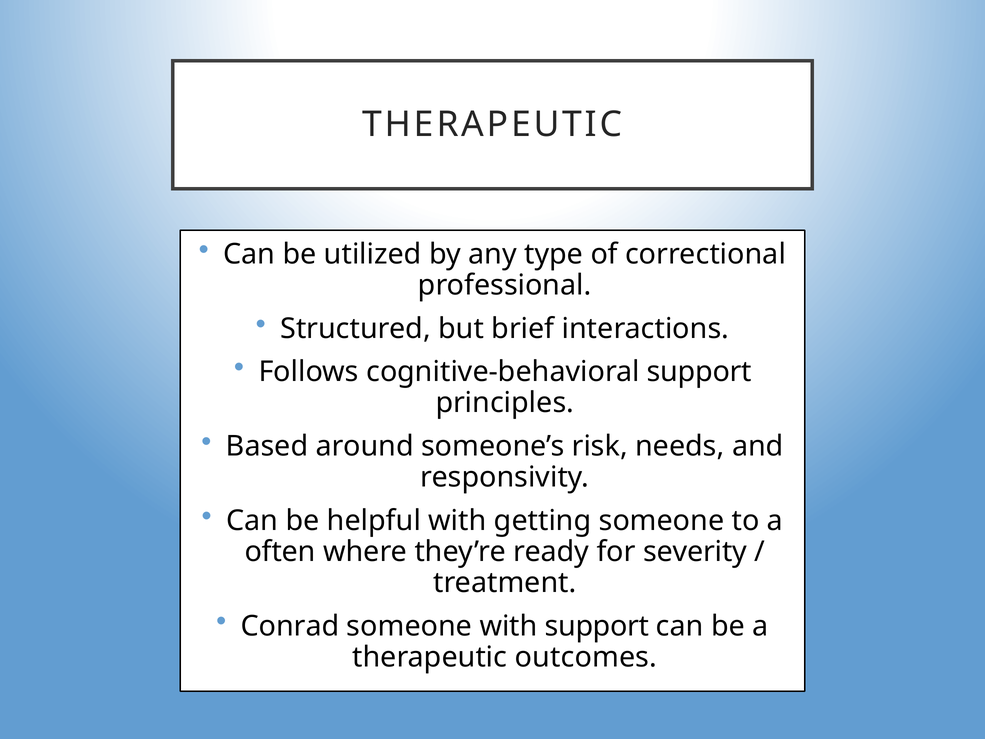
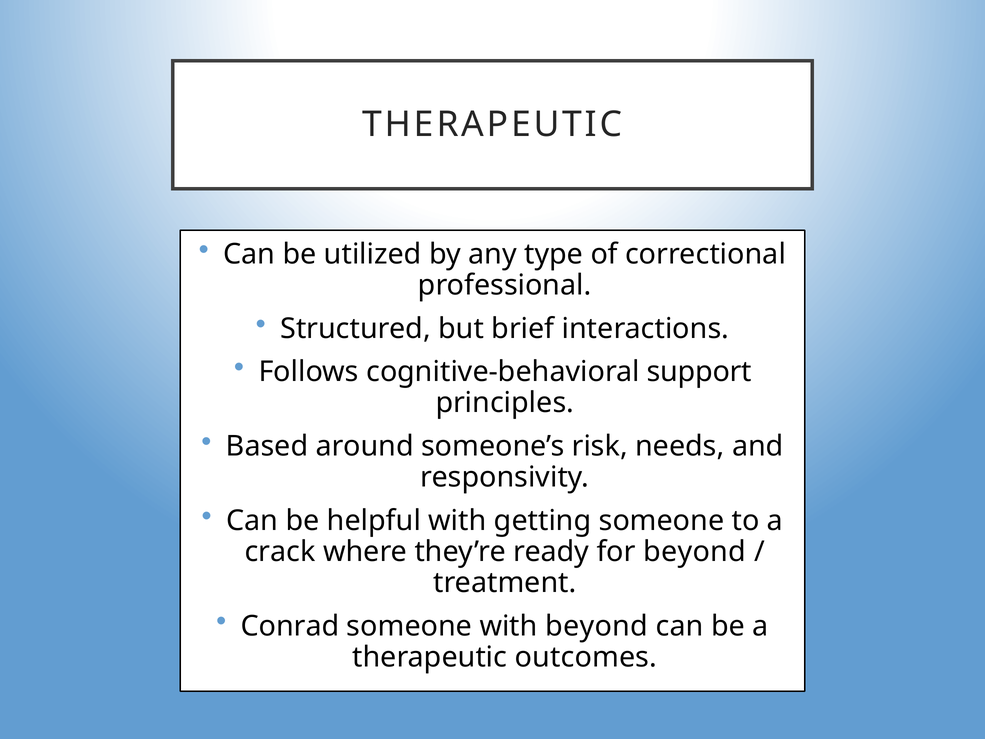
often: often -> crack
for severity: severity -> beyond
with support: support -> beyond
